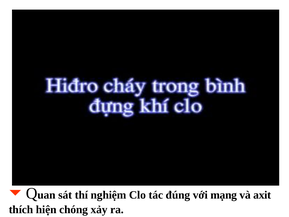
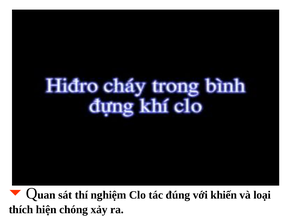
mạng: mạng -> khiến
axit: axit -> loại
